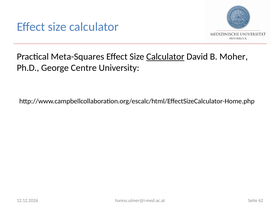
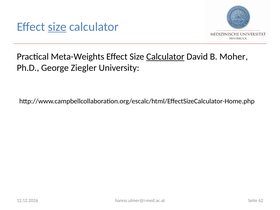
size at (57, 27) underline: none -> present
Meta-Squares: Meta-Squares -> Meta-Weights
Centre: Centre -> Ziegler
